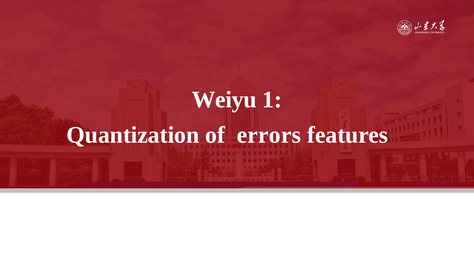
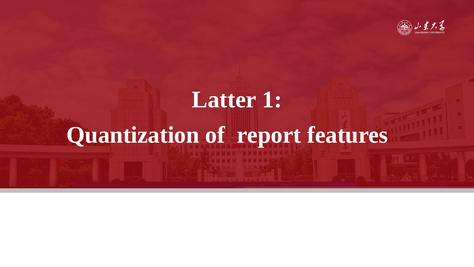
Weiyu: Weiyu -> Latter
errors: errors -> report
